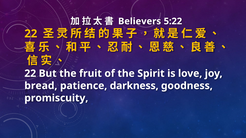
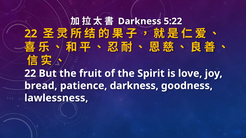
Believers at (140, 21): Believers -> Darkness
promiscuity: promiscuity -> lawlessness
